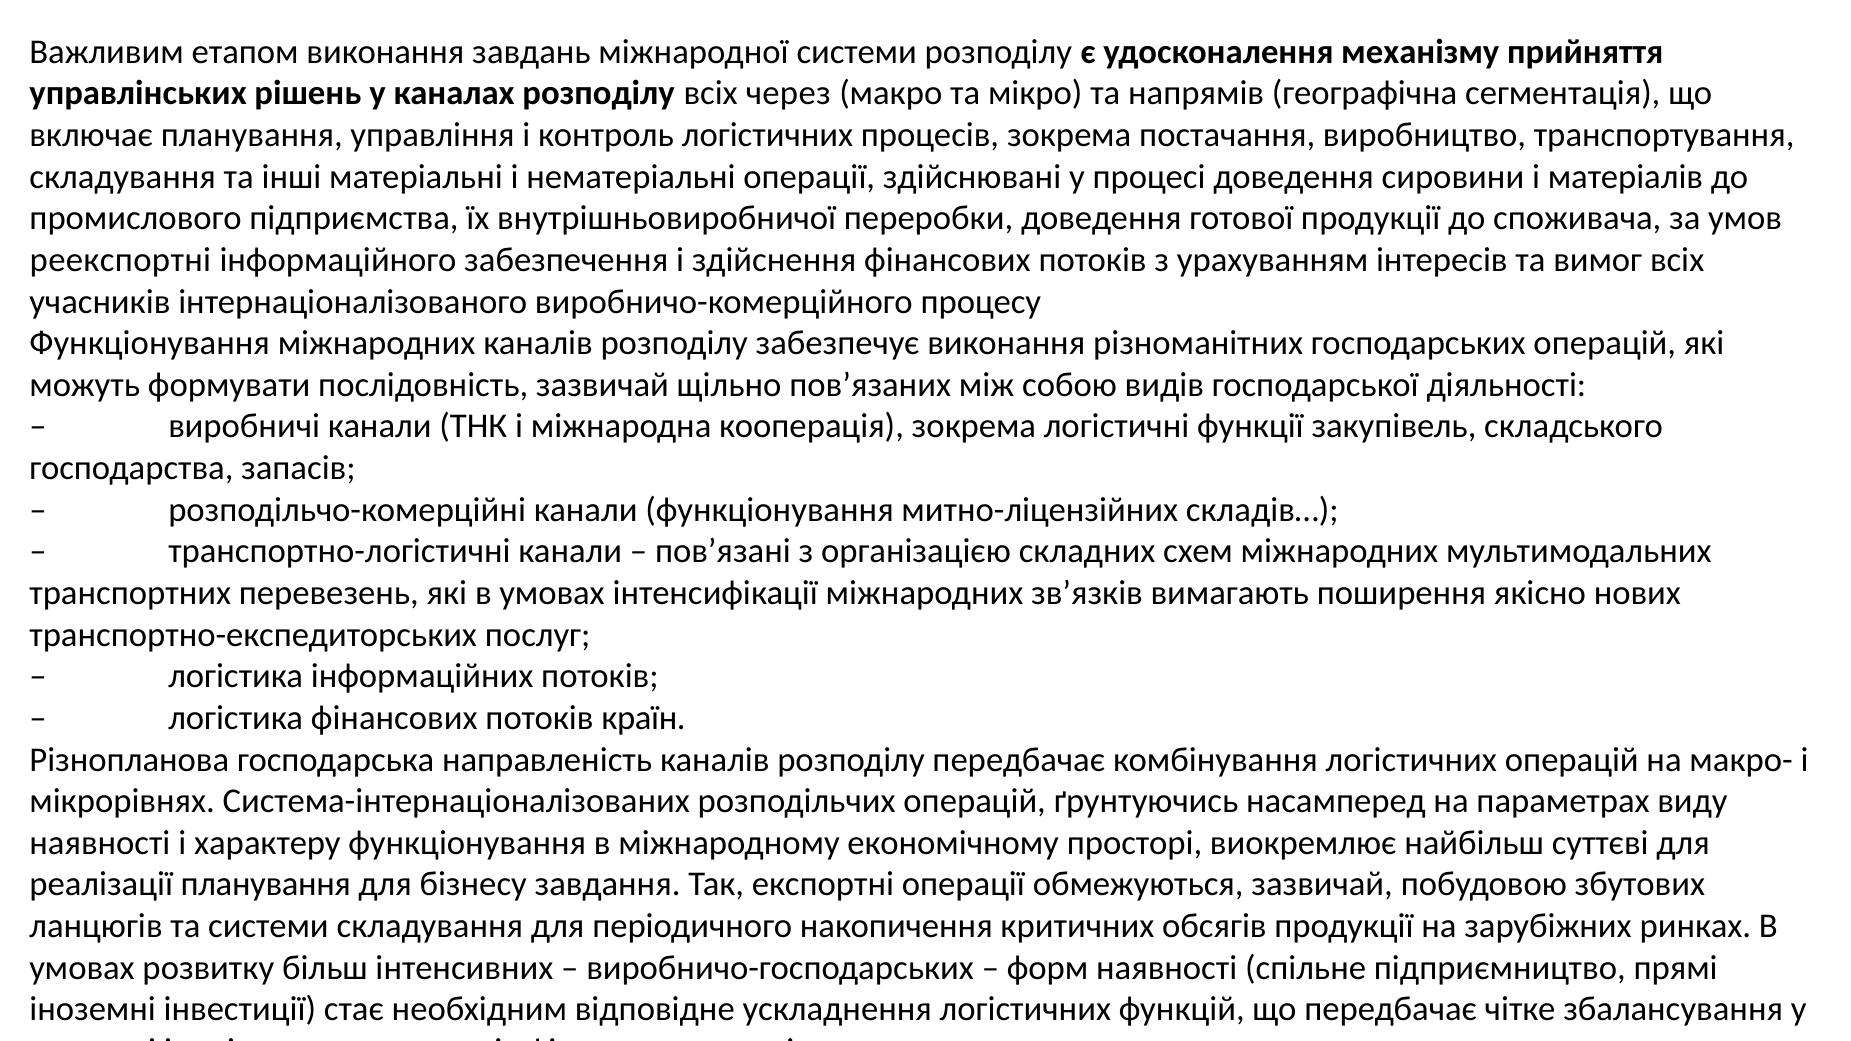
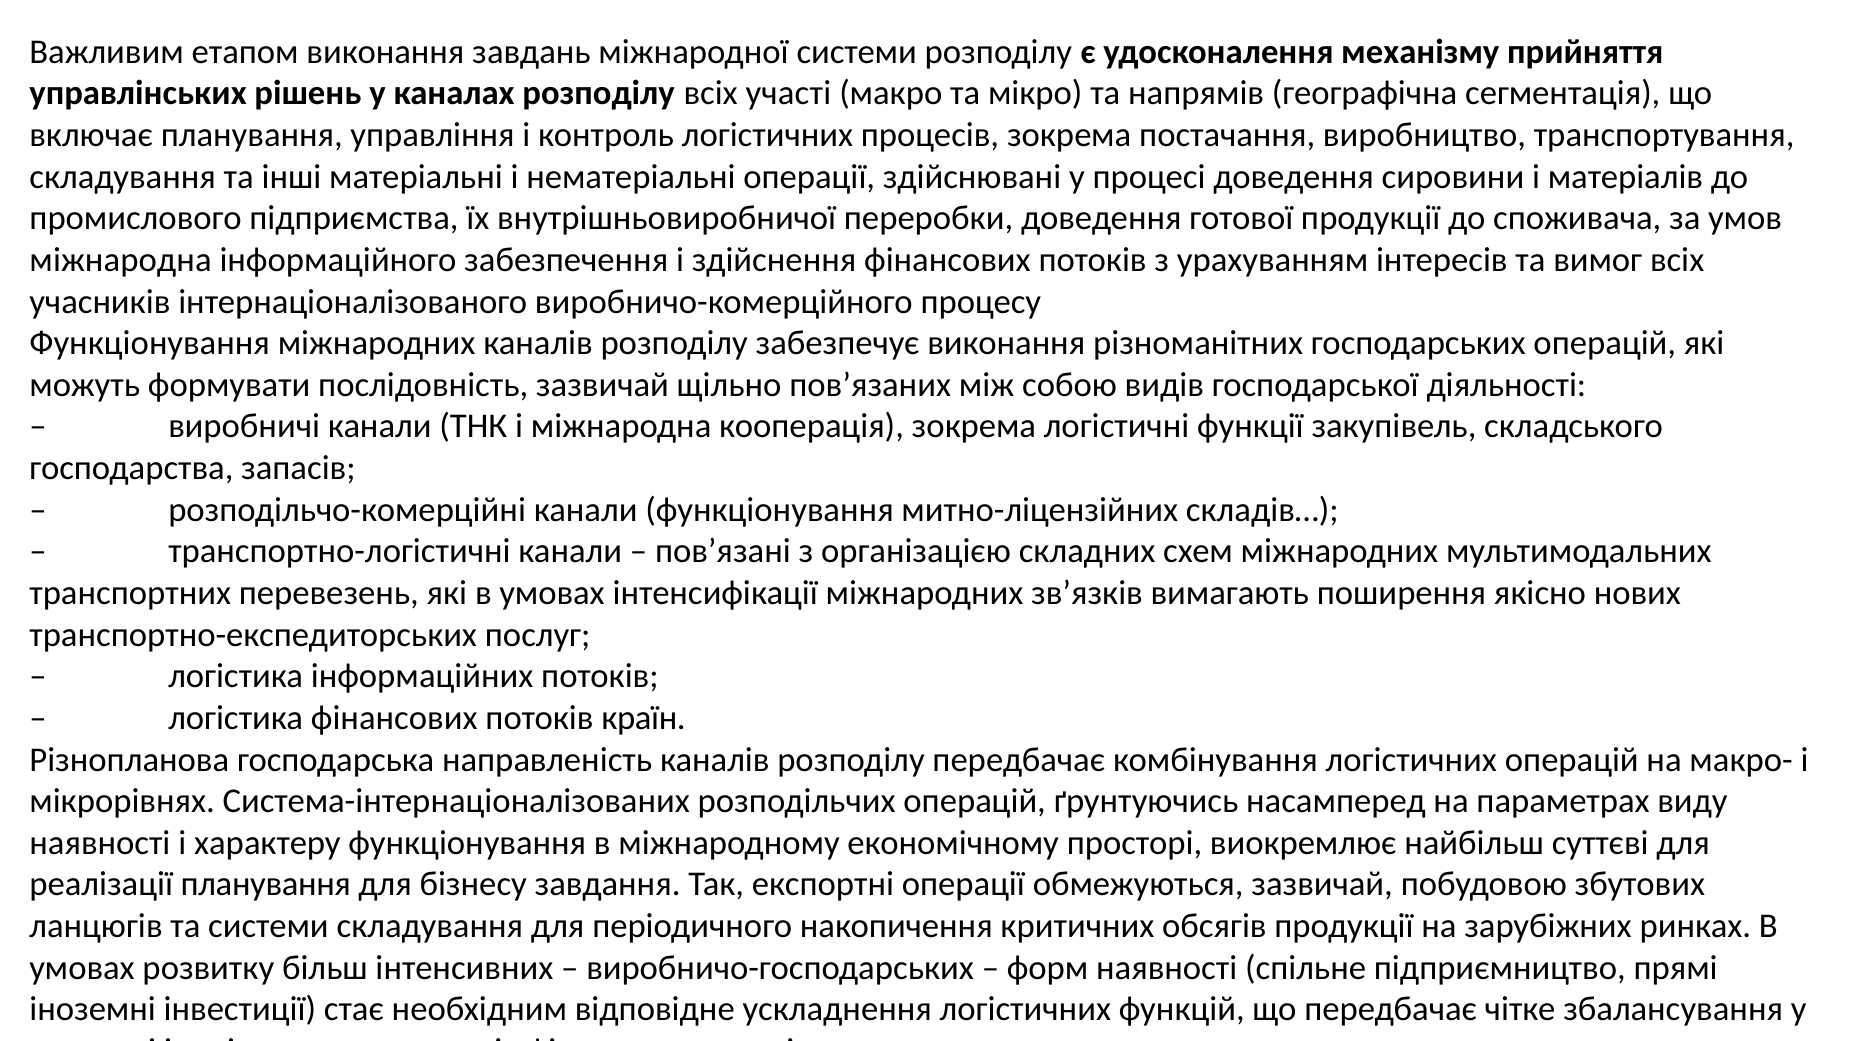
через: через -> участі
реекспортні at (120, 260): реекспортні -> міжнародна
